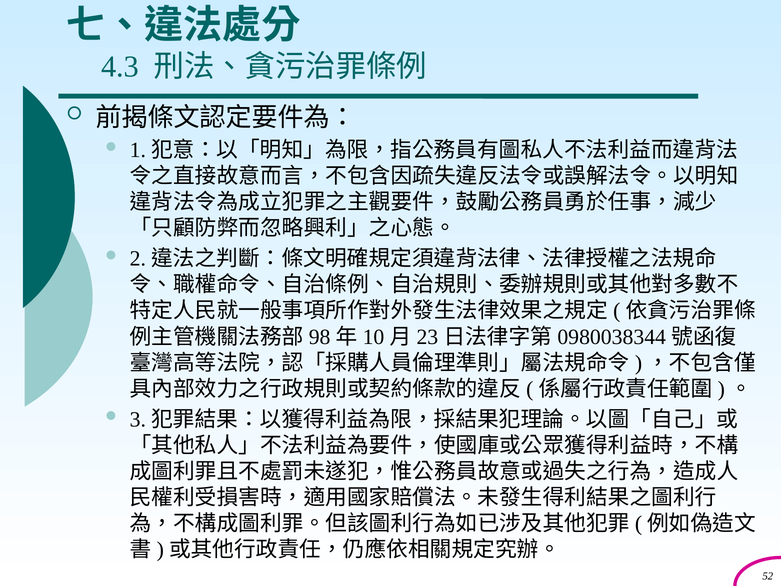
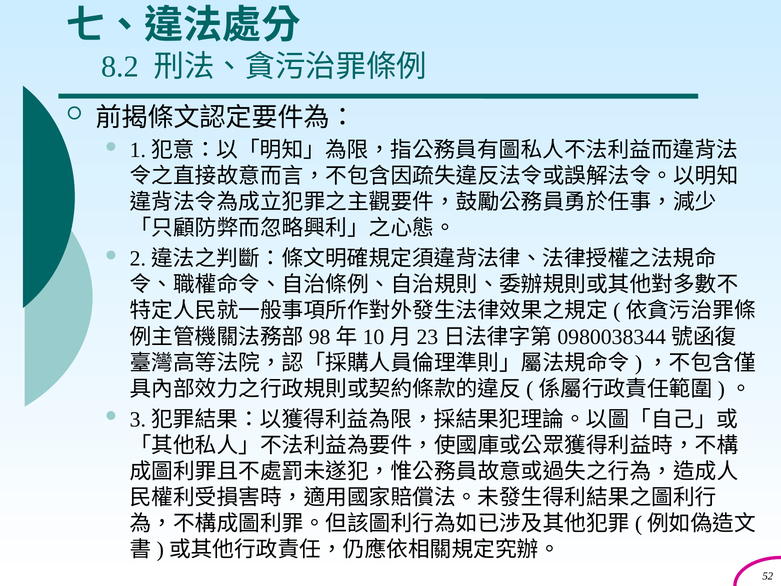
4.3: 4.3 -> 8.2
